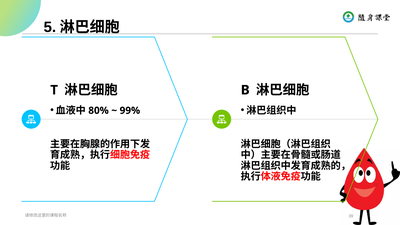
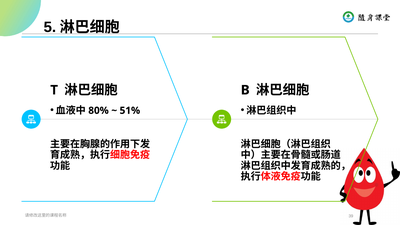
99%: 99% -> 51%
